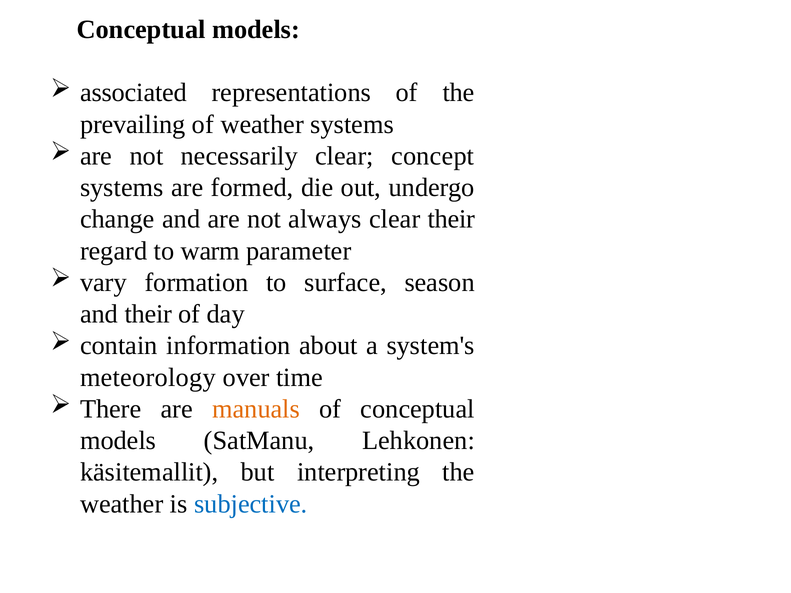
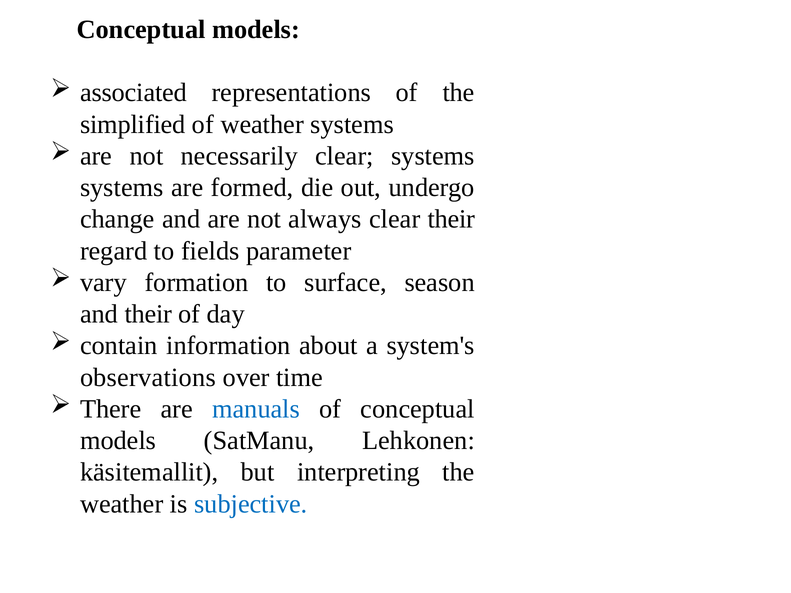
prevailing: prevailing -> simplified
clear concept: concept -> systems
warm: warm -> fields
meteorology: meteorology -> observations
manuals colour: orange -> blue
